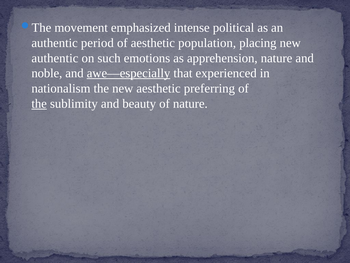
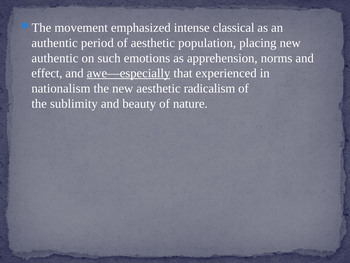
political: political -> classical
apprehension nature: nature -> norms
noble: noble -> effect
preferring: preferring -> radicalism
the at (39, 103) underline: present -> none
